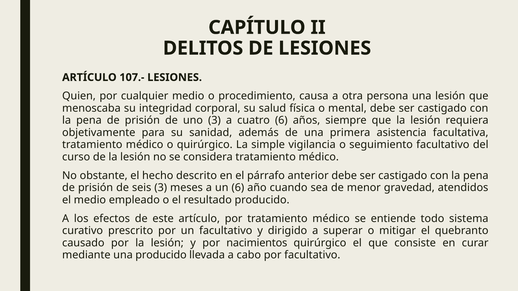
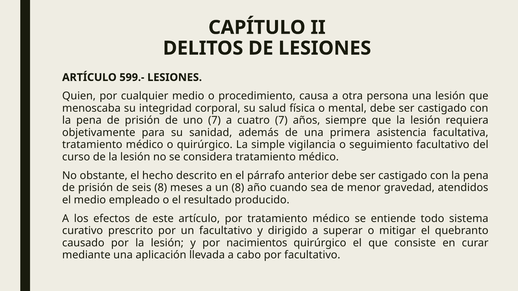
107.-: 107.- -> 599.-
uno 3: 3 -> 7
cuatro 6: 6 -> 7
seis 3: 3 -> 8
un 6: 6 -> 8
una producido: producido -> aplicación
